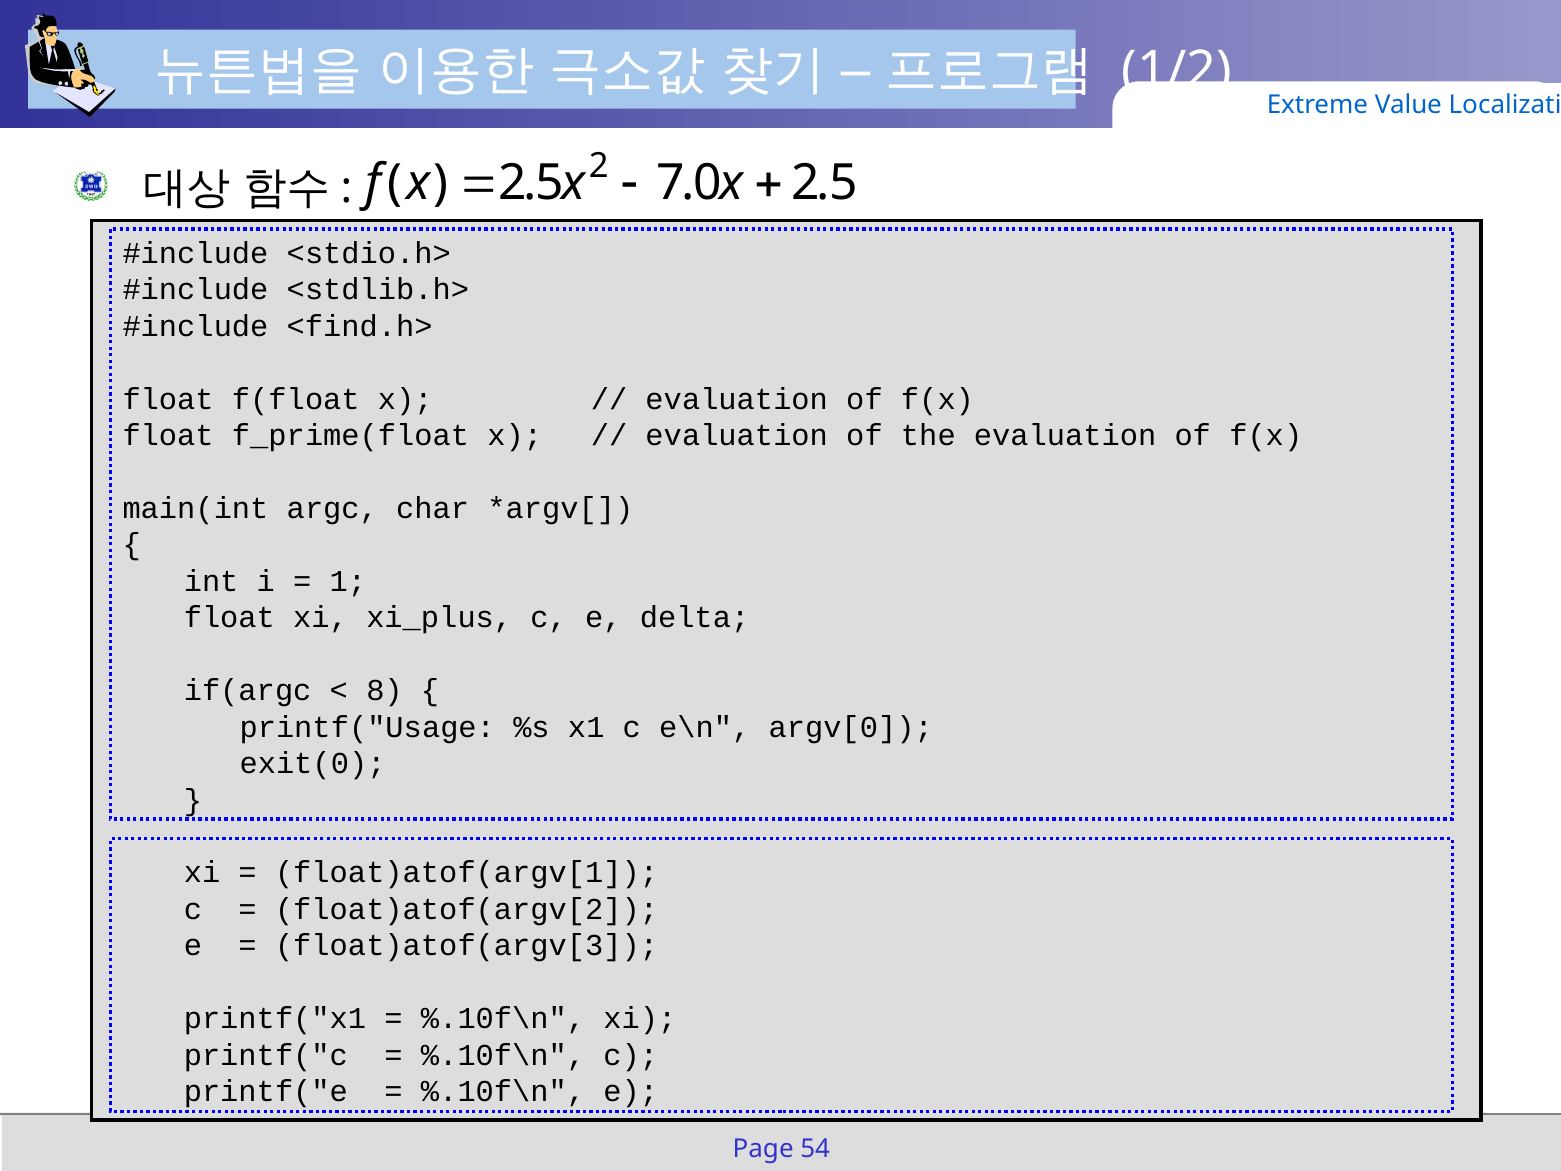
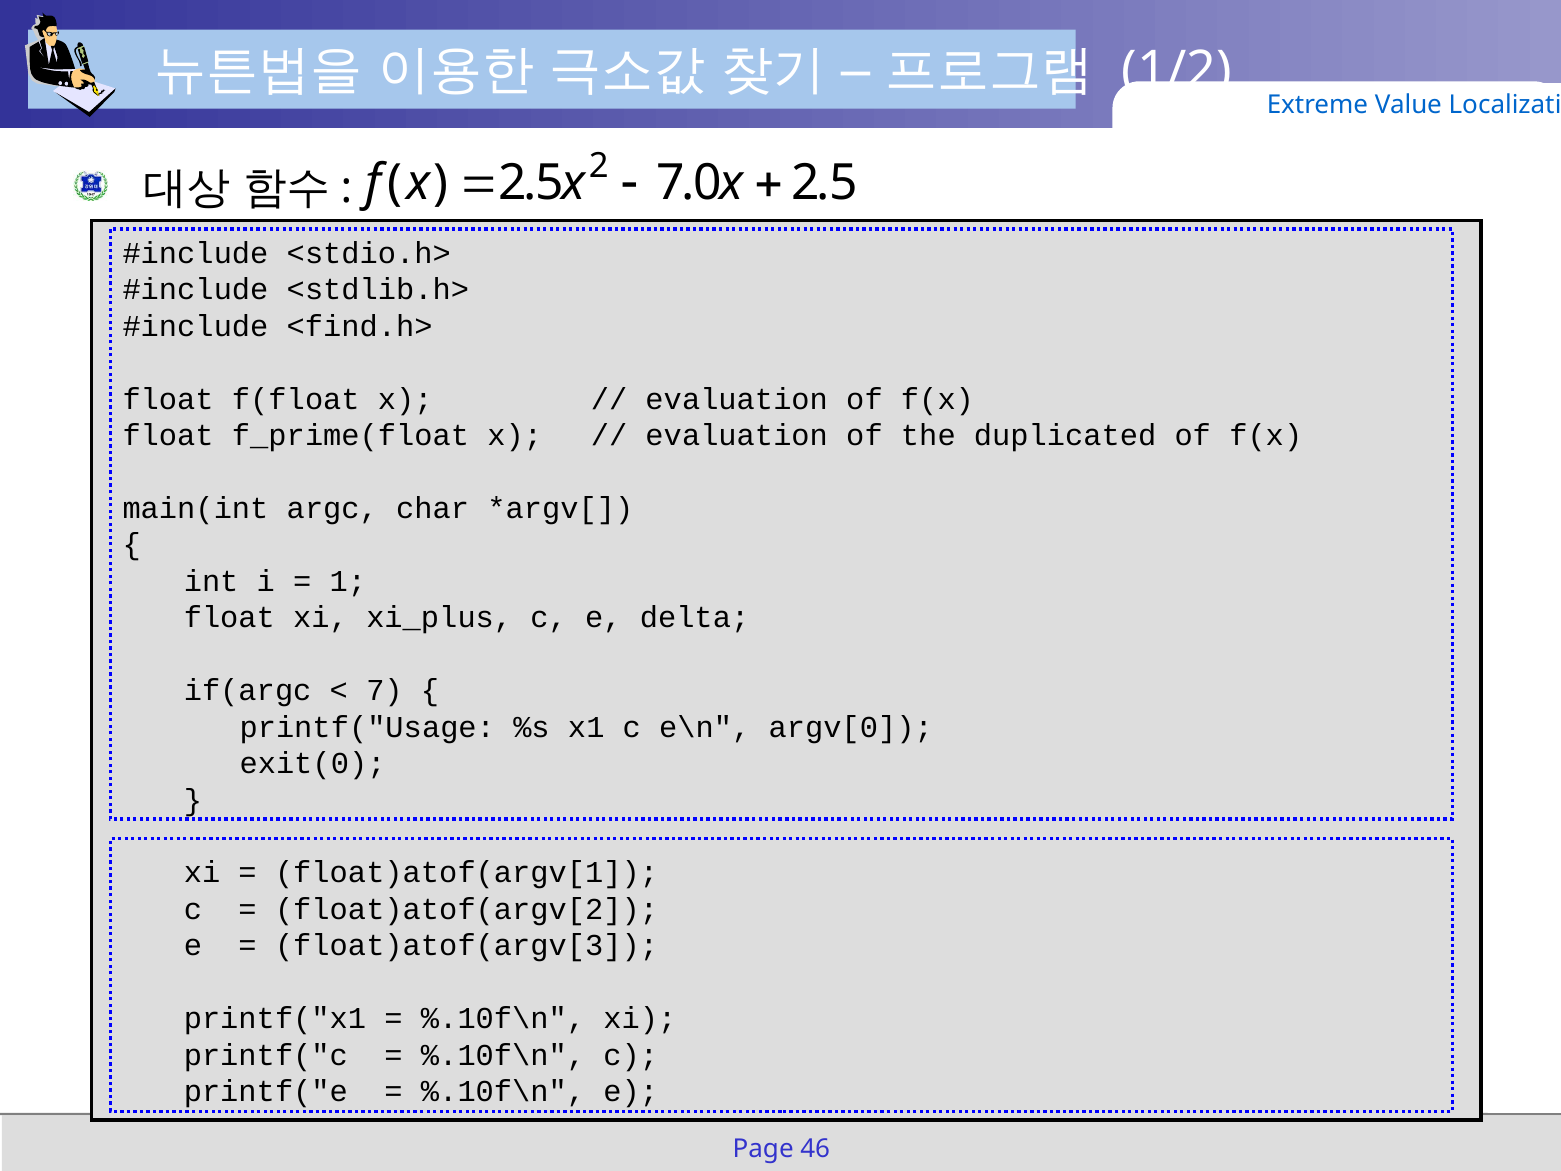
the evaluation: evaluation -> duplicated
8: 8 -> 7
54: 54 -> 46
